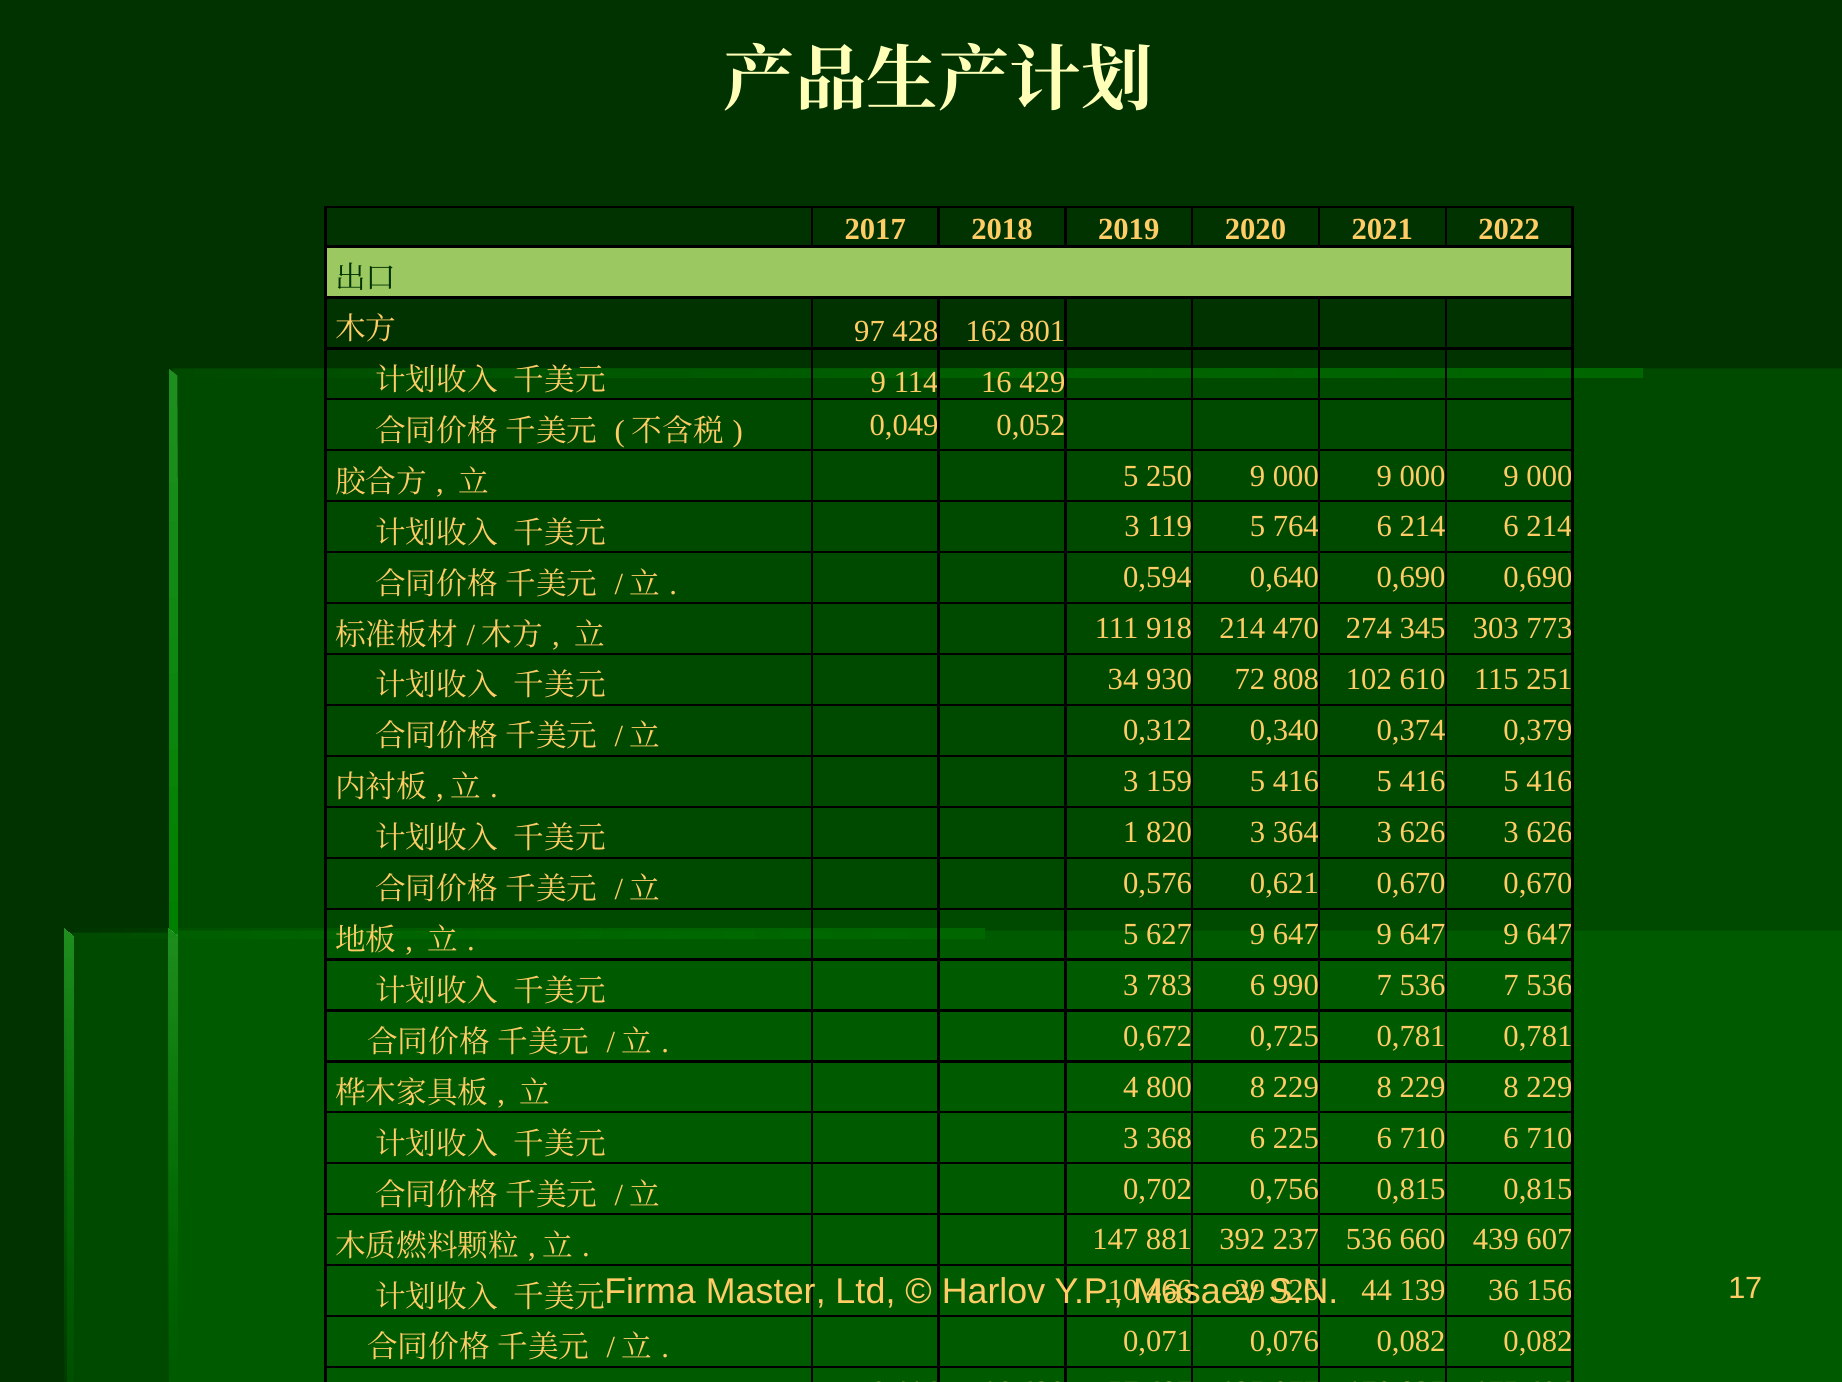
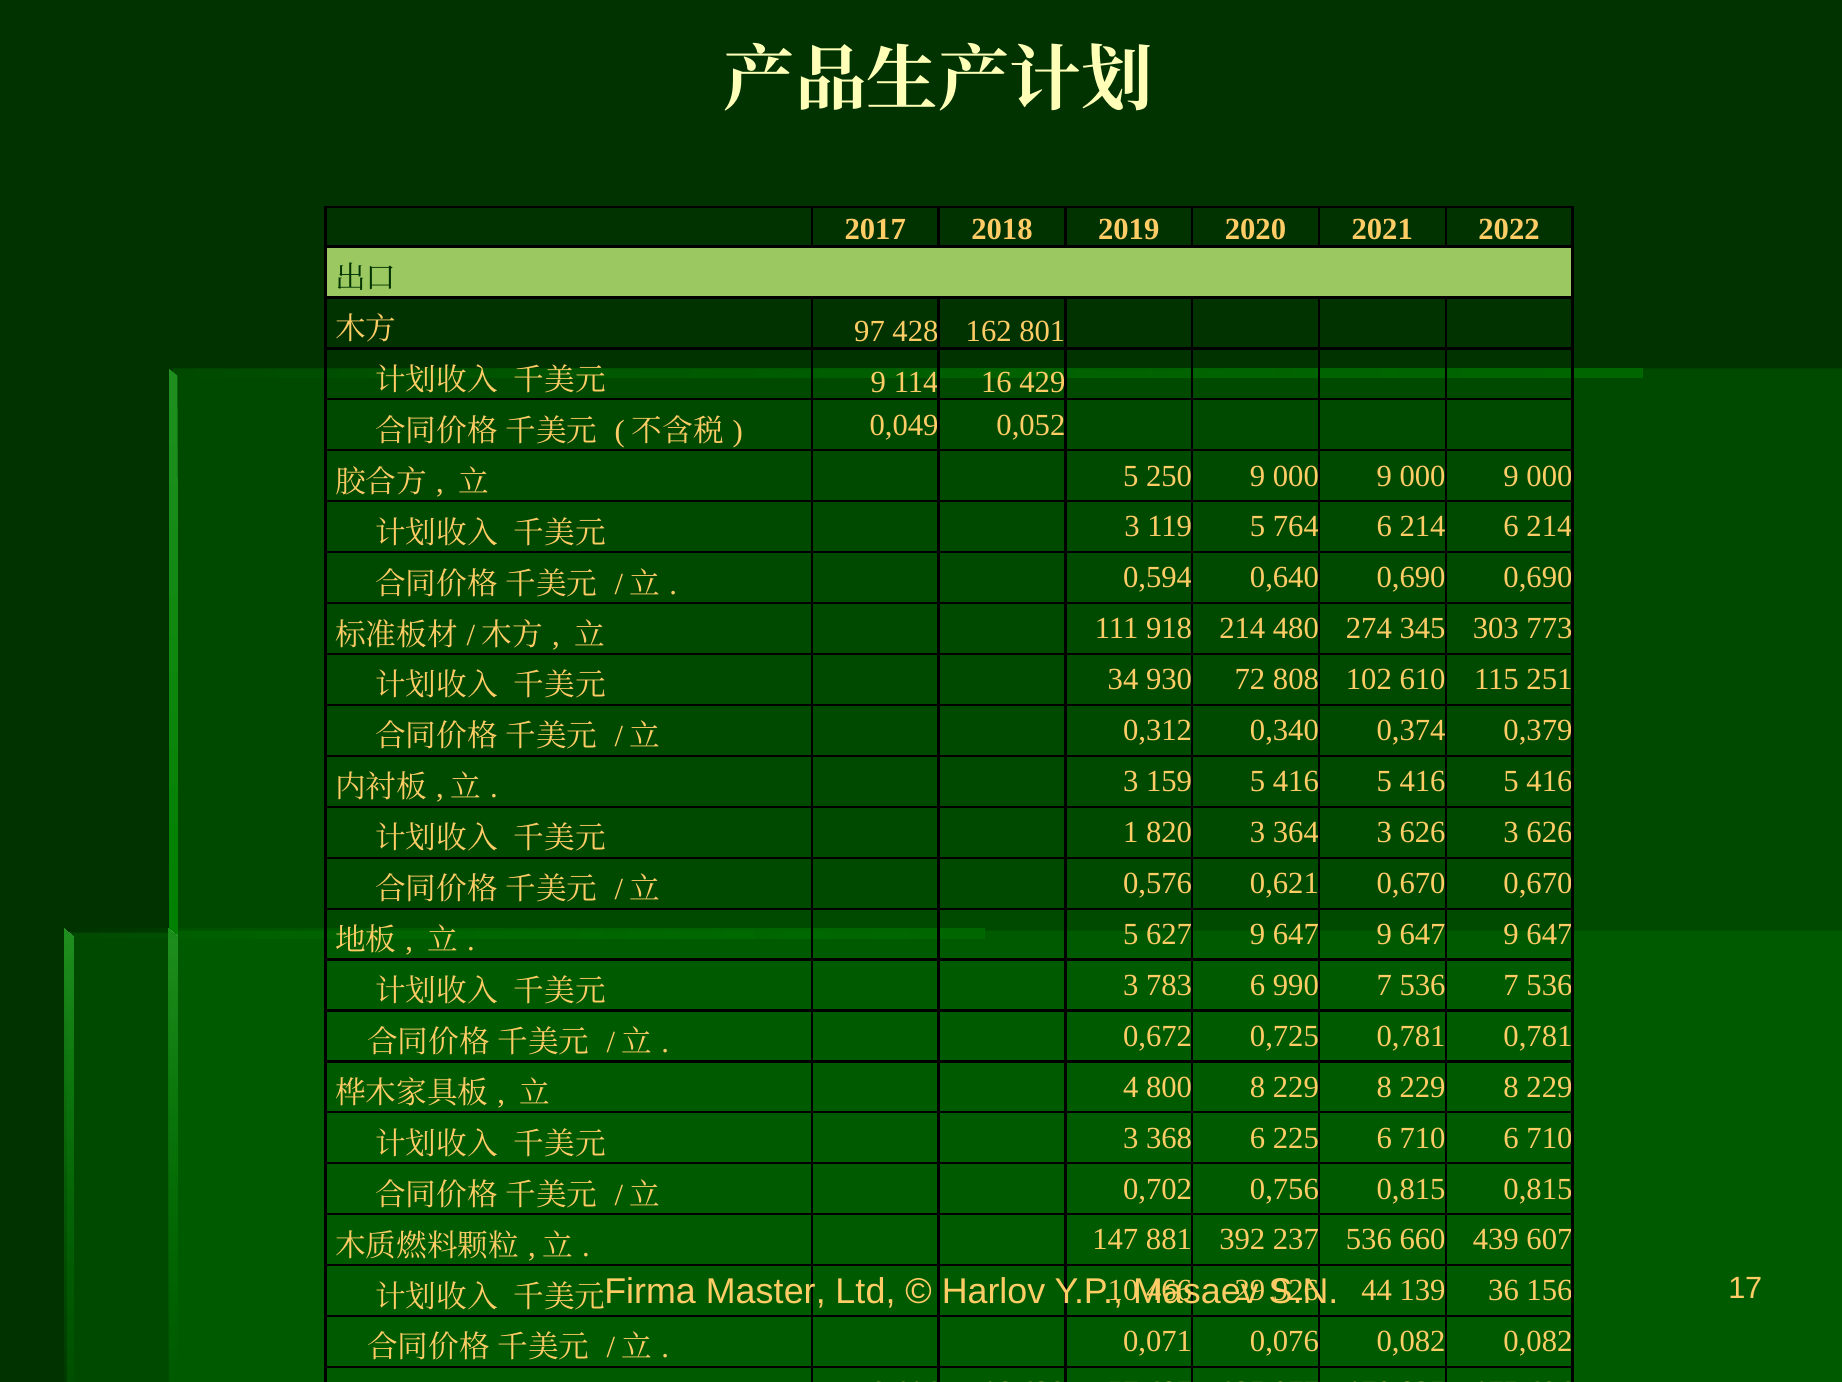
470: 470 -> 480
